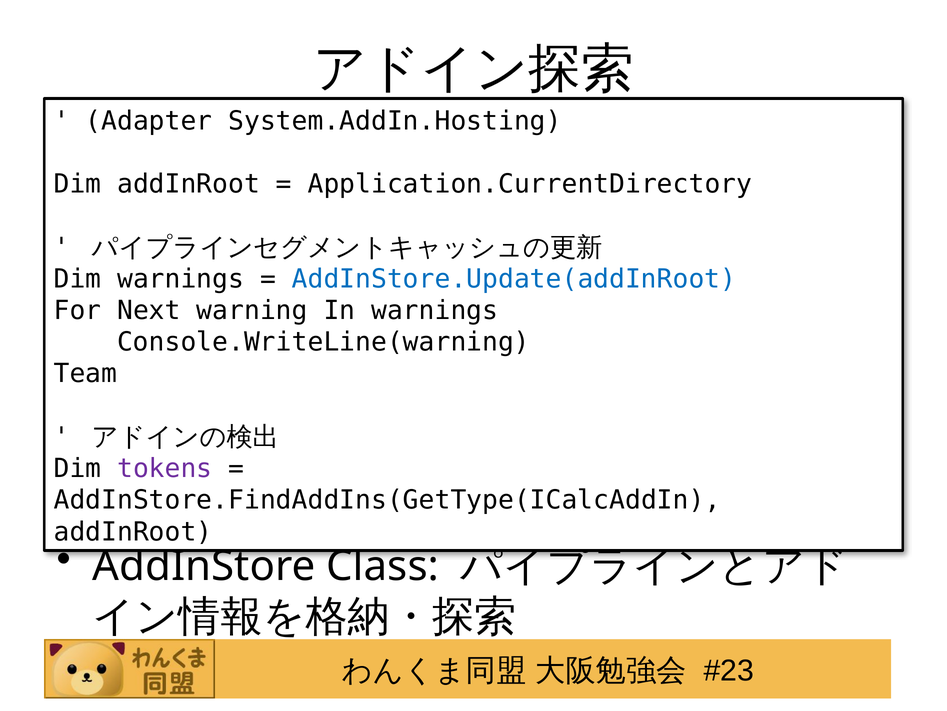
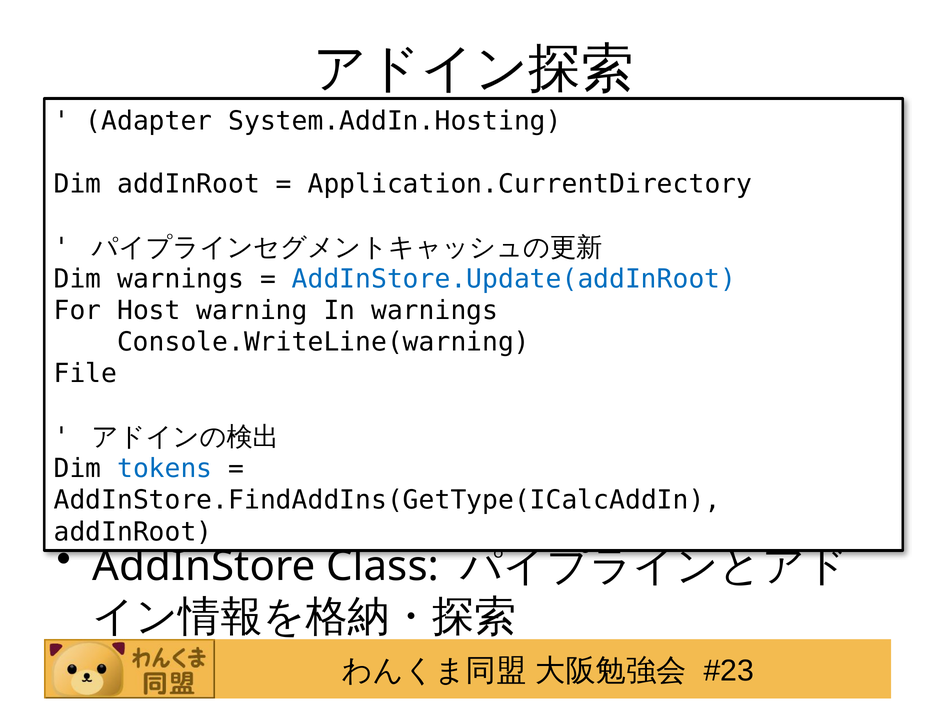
Next: Next -> Host
Team: Team -> File
tokens colour: purple -> blue
